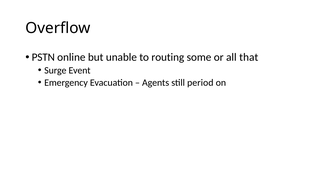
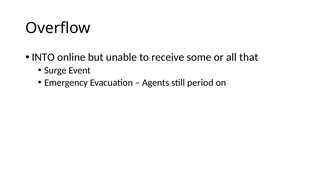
PSTN: PSTN -> INTO
routing: routing -> receive
